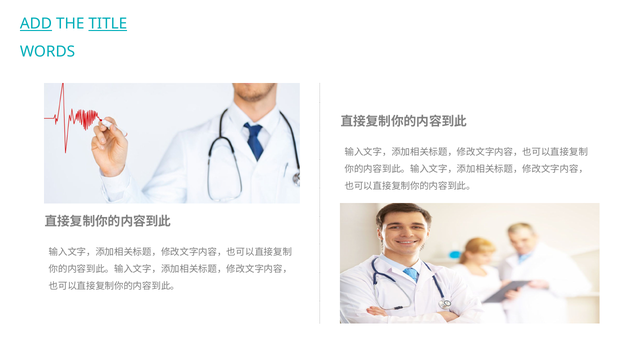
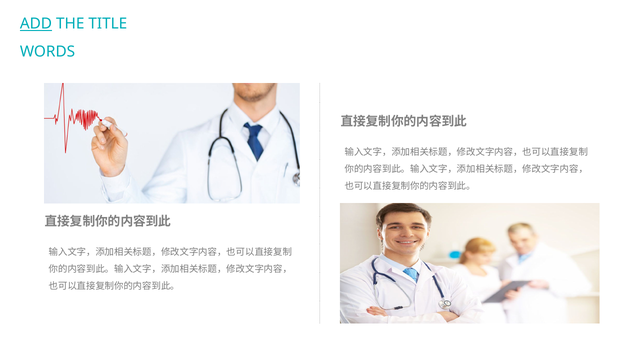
TITLE underline: present -> none
